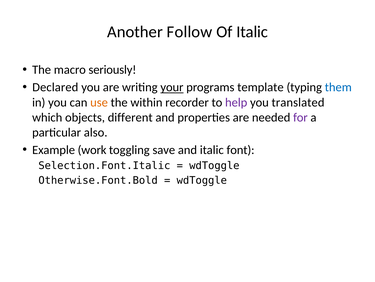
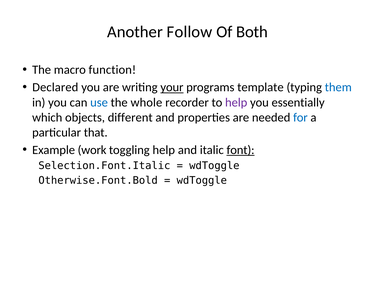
Of Italic: Italic -> Both
seriously: seriously -> function
use colour: orange -> blue
within: within -> whole
translated: translated -> essentially
for colour: purple -> blue
also: also -> that
toggling save: save -> help
font underline: none -> present
